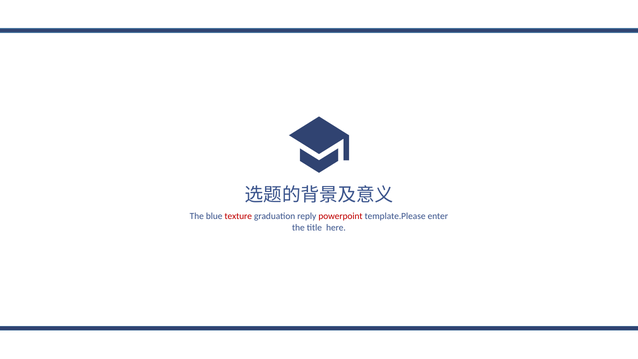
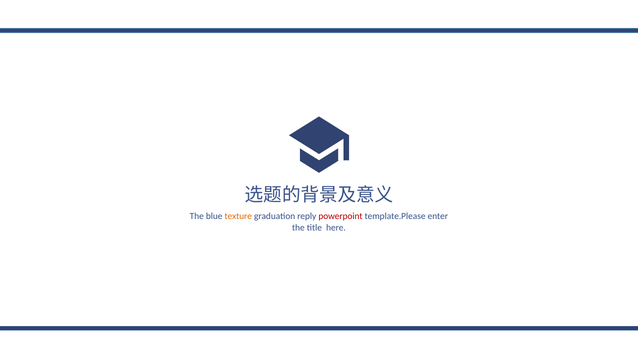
texture colour: red -> orange
